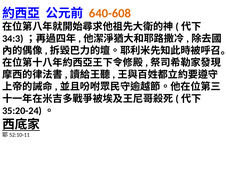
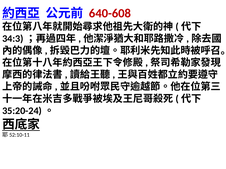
640-608 colour: orange -> red
